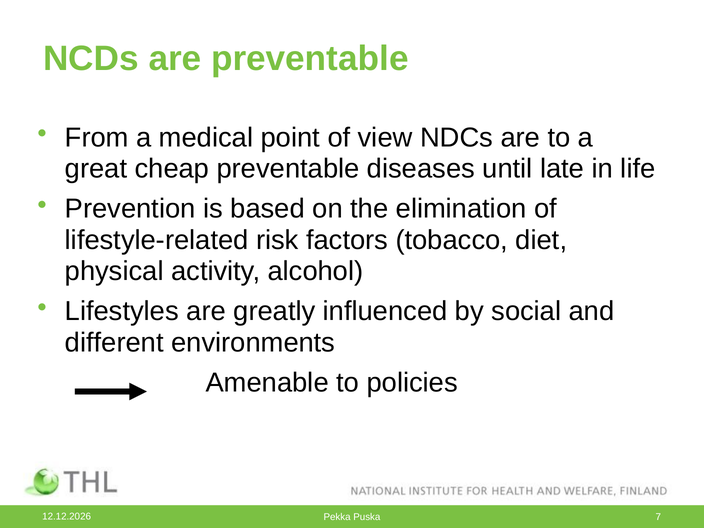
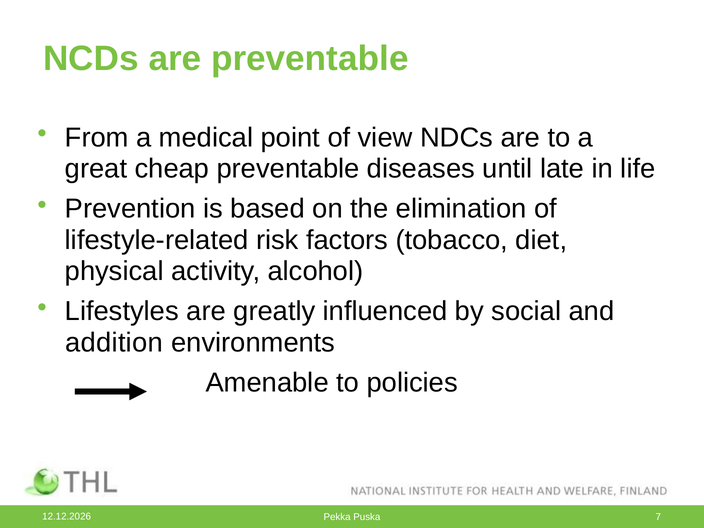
different: different -> addition
